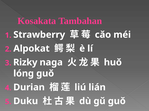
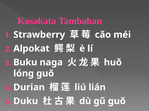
Rizky: Rizky -> Buku
